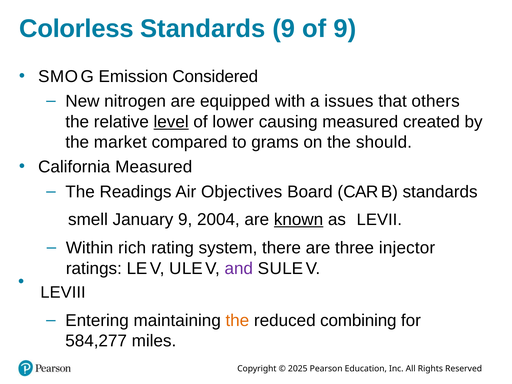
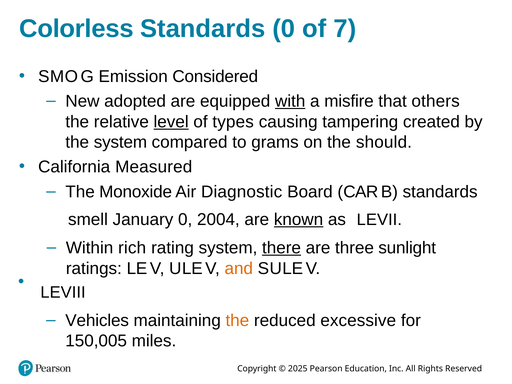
Standards 9: 9 -> 0
of 9: 9 -> 7
nitrogen: nitrogen -> adopted
with underline: none -> present
issues: issues -> misfire
lower: lower -> types
causing measured: measured -> tampering
the market: market -> system
Readings: Readings -> Monoxide
Objectives: Objectives -> Diagnostic
January 9: 9 -> 0
there underline: none -> present
injector: injector -> sunlight
and colour: purple -> orange
Entering: Entering -> Vehicles
combining: combining -> excessive
584,277: 584,277 -> 150,005
